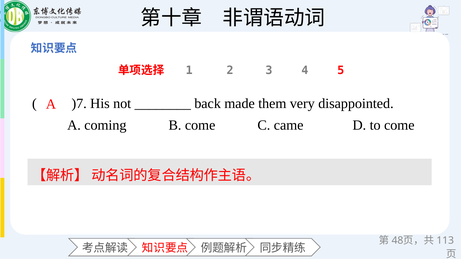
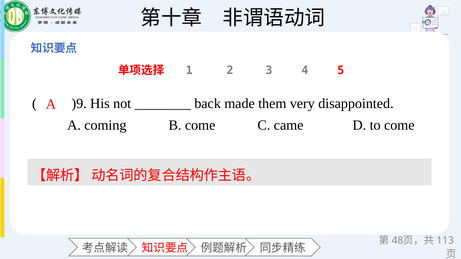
)7: )7 -> )9
